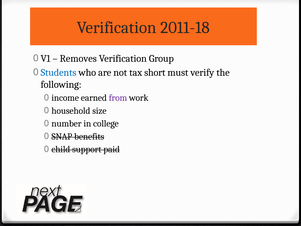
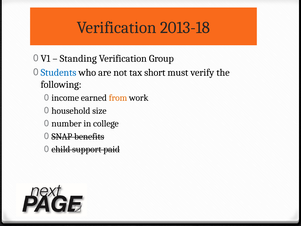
2011-18: 2011-18 -> 2013-18
Removes: Removes -> Standing
from colour: purple -> orange
